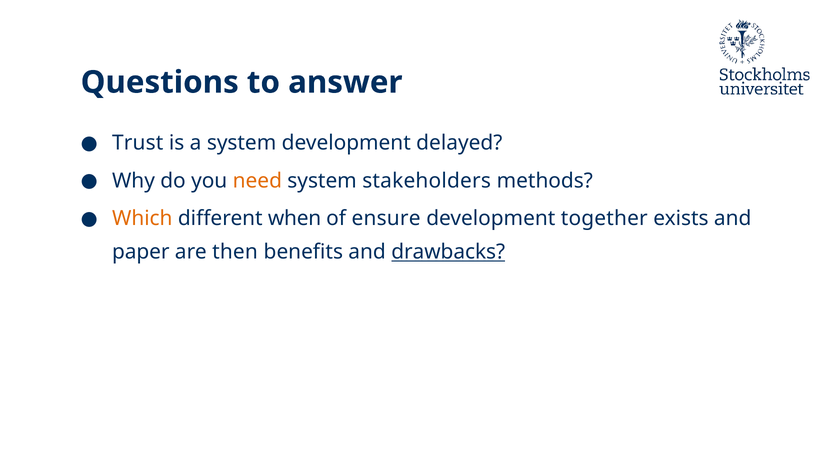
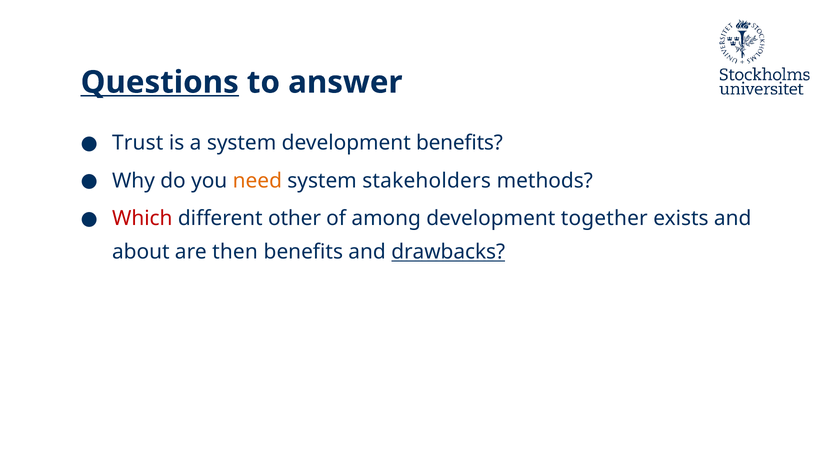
Questions underline: none -> present
development delayed: delayed -> benefits
Which colour: orange -> red
when: when -> other
ensure: ensure -> among
paper: paper -> about
